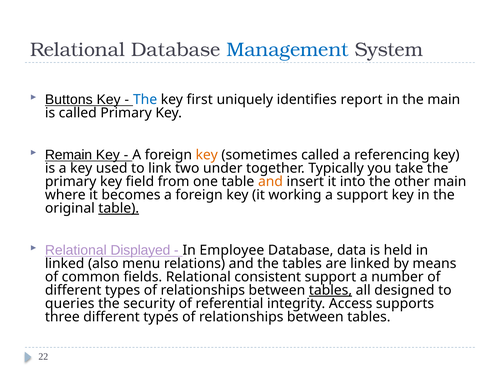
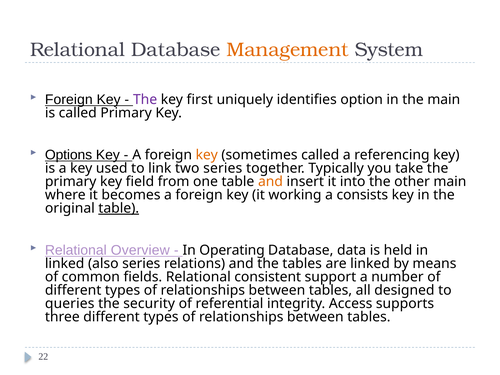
Management colour: blue -> orange
Buttons at (69, 100): Buttons -> Foreign
The at (145, 100) colour: blue -> purple
report: report -> option
Remain: Remain -> Options
two under: under -> series
a support: support -> consists
Displayed: Displayed -> Overview
Employee: Employee -> Operating
also menu: menu -> series
tables at (331, 290) underline: present -> none
